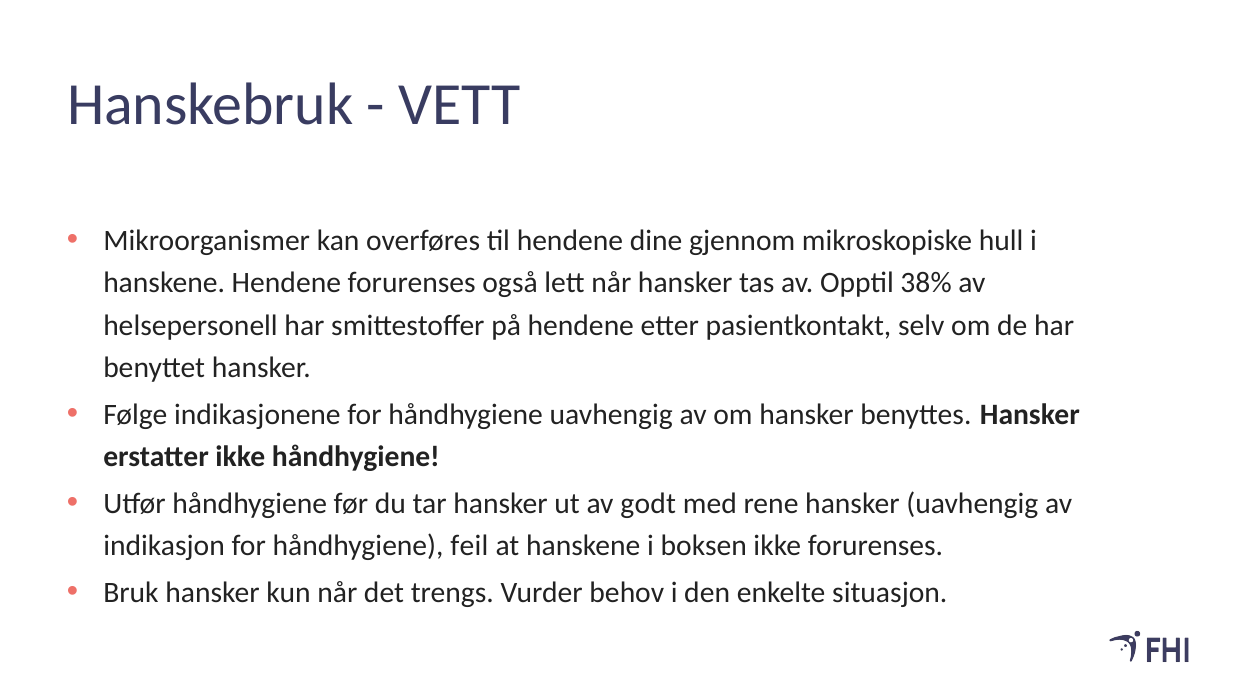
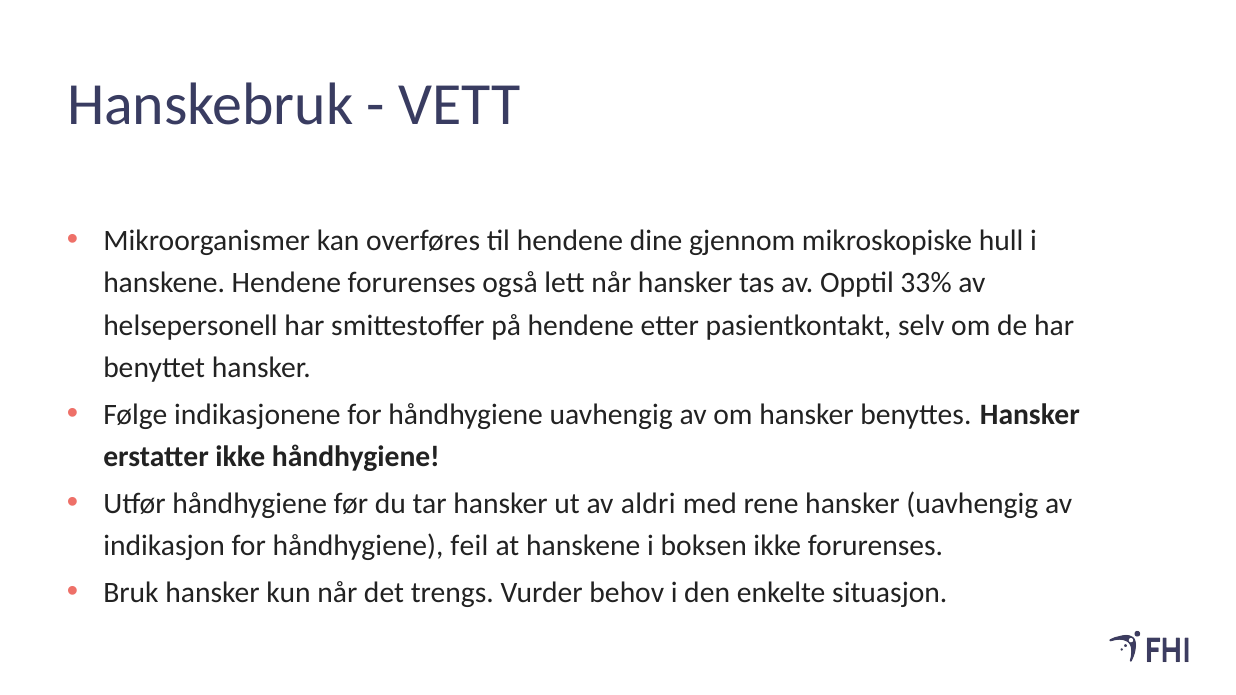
38%: 38% -> 33%
godt: godt -> aldri
